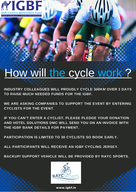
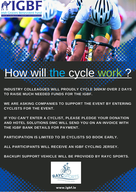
work colour: light blue -> light green
